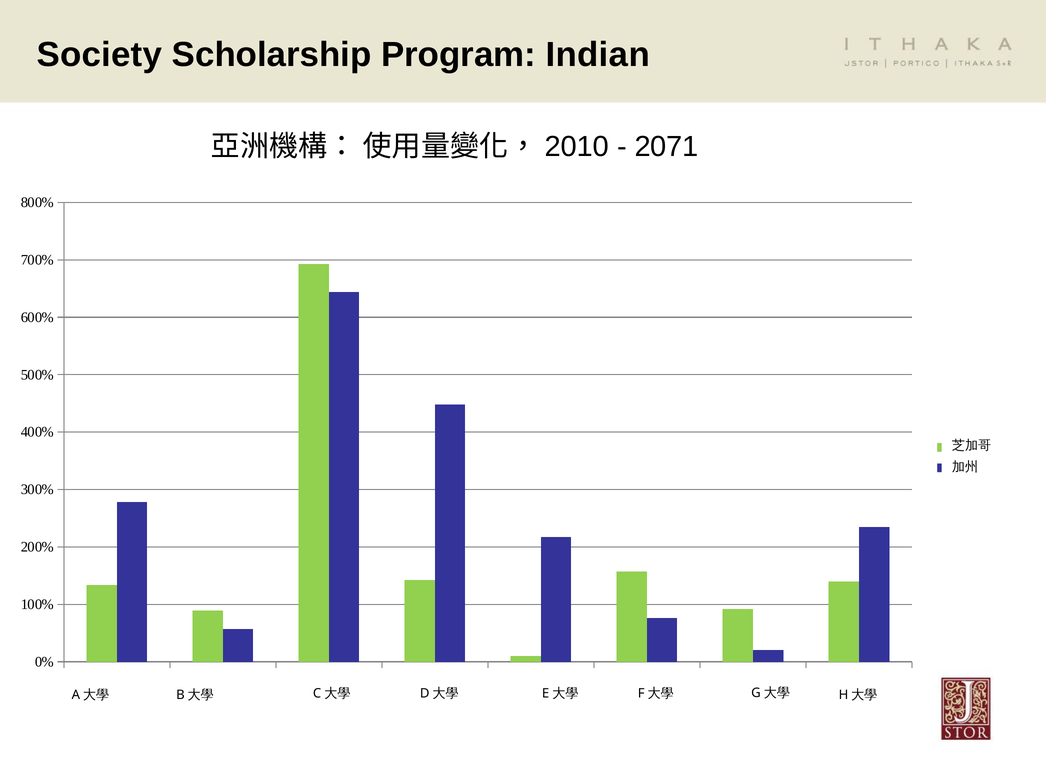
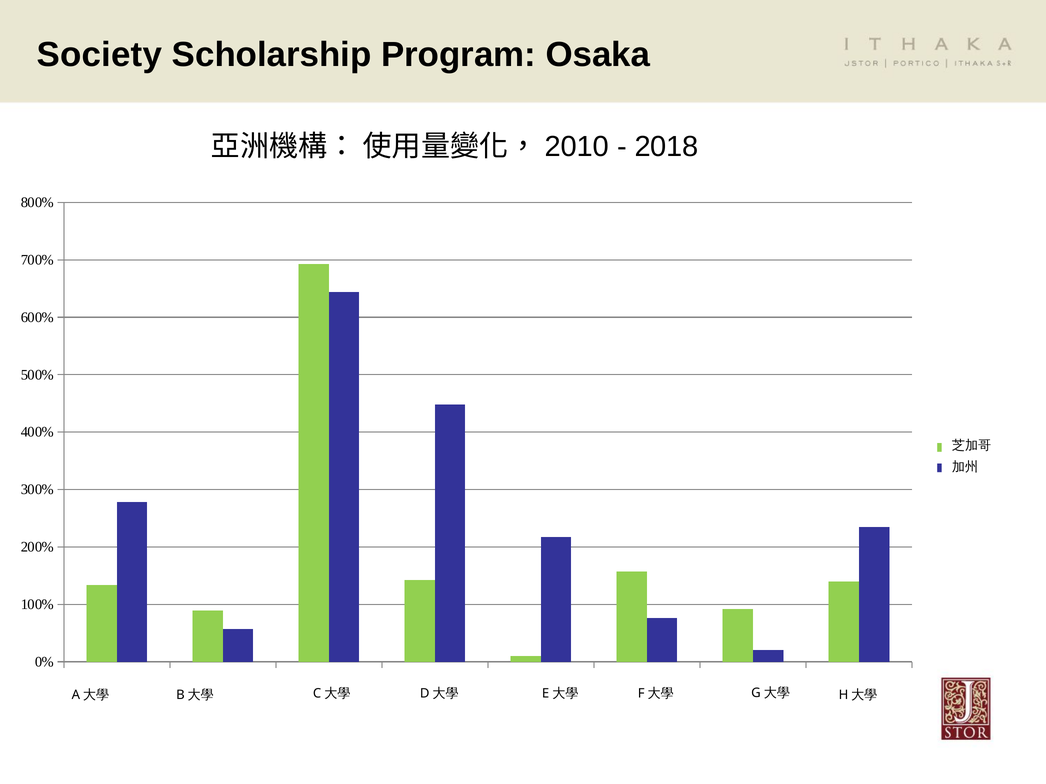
Program Indian: Indian -> Osaka
2071: 2071 -> 2018
